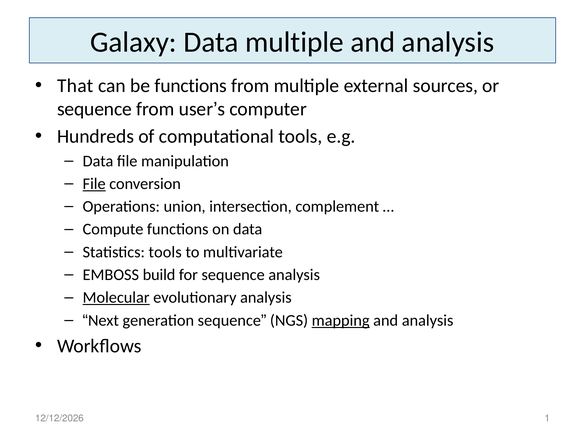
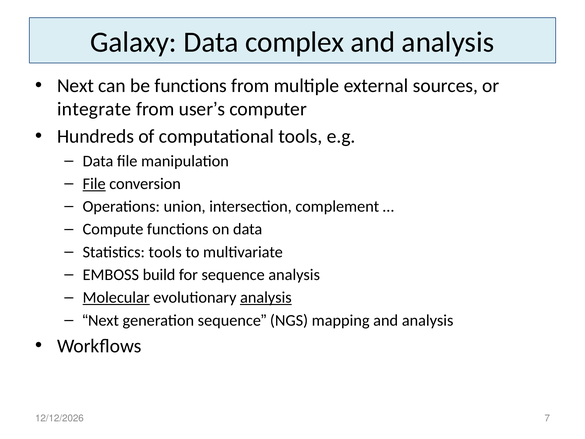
Data multiple: multiple -> complex
That at (75, 86): That -> Next
sequence at (94, 109): sequence -> integrate
analysis at (266, 297) underline: none -> present
mapping underline: present -> none
1: 1 -> 7
